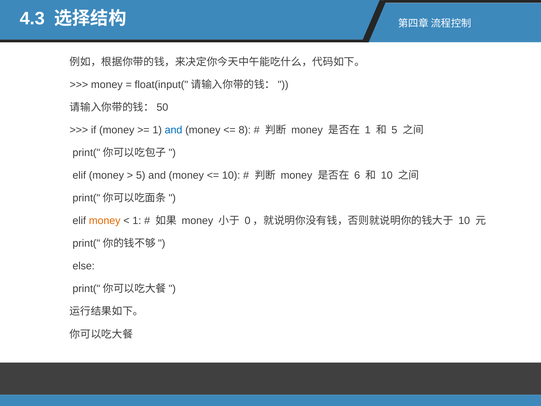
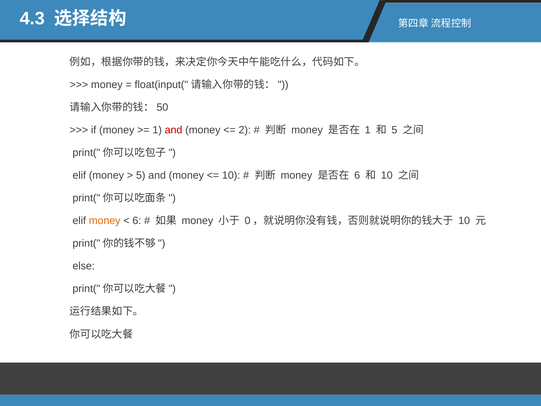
and at (174, 130) colour: blue -> red
8: 8 -> 2
1 at (137, 221): 1 -> 6
